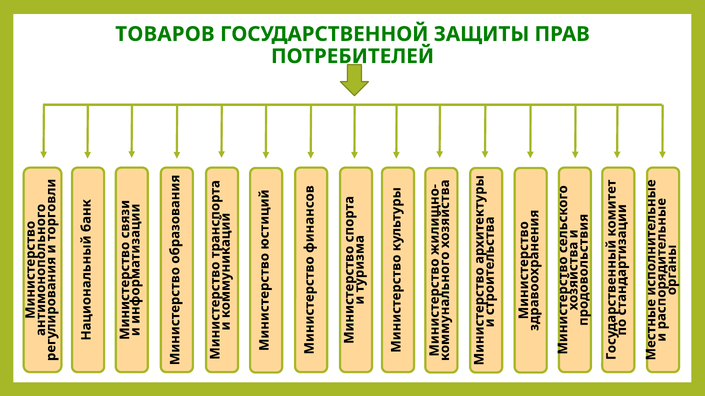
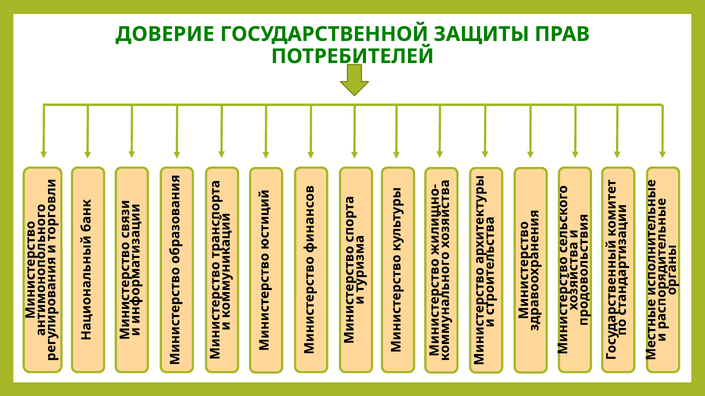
ТОВАРОВ: ТОВАРОВ -> ДОВЕРИЕ
